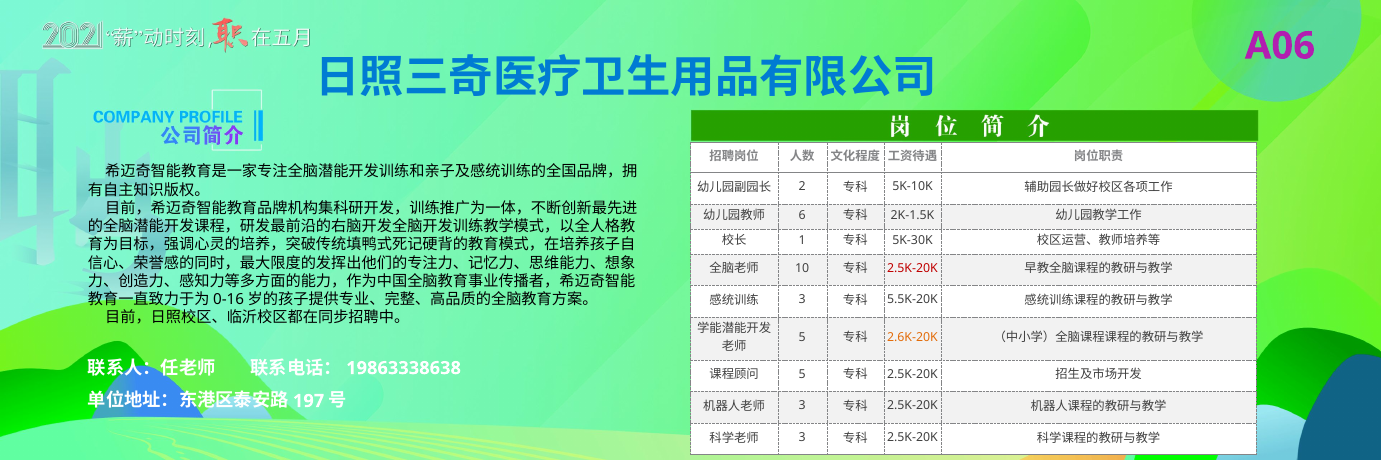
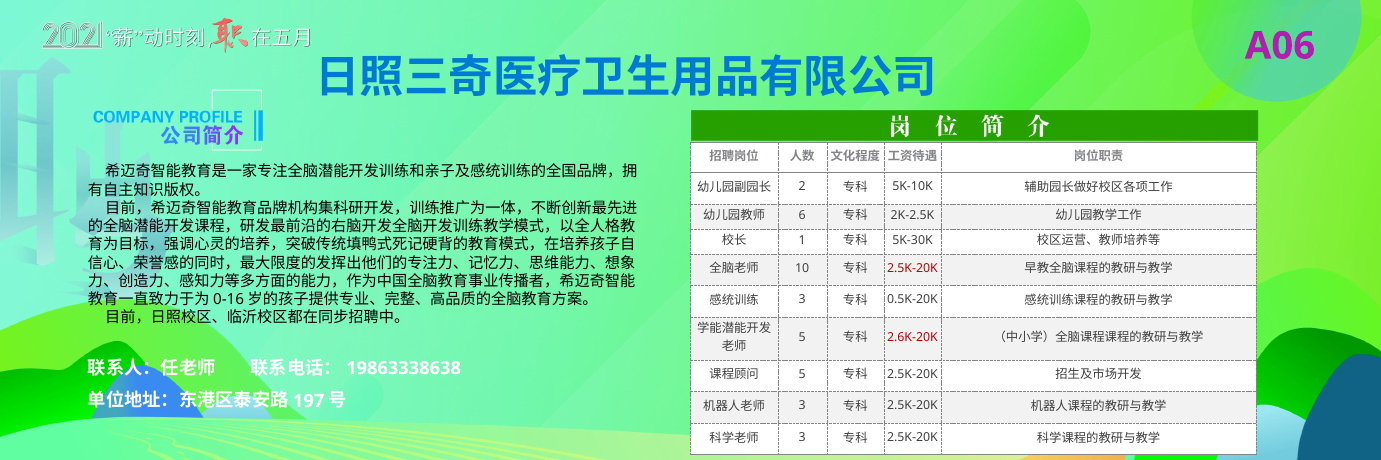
2K-1.5K: 2K-1.5K -> 2K-2.5K
5.5K-20K: 5.5K-20K -> 0.5K-20K
2.6K-20K colour: orange -> red
